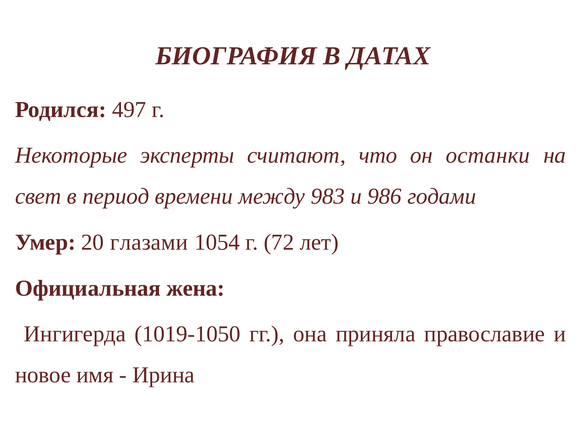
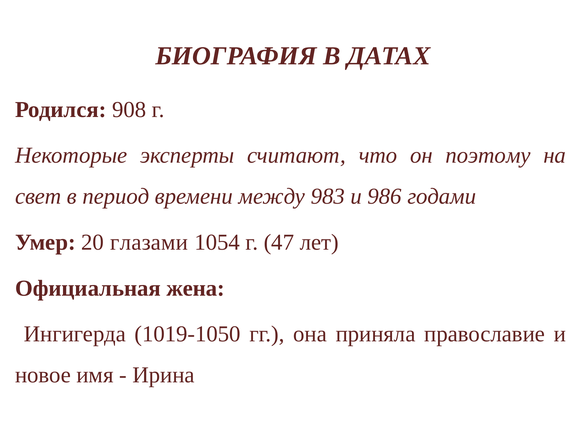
497: 497 -> 908
останки: останки -> поэтому
72: 72 -> 47
